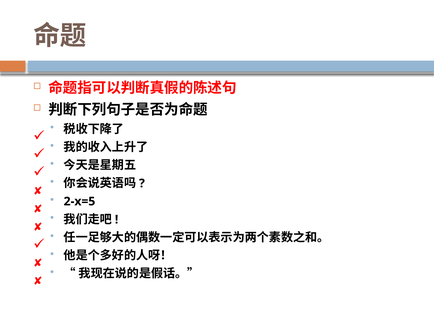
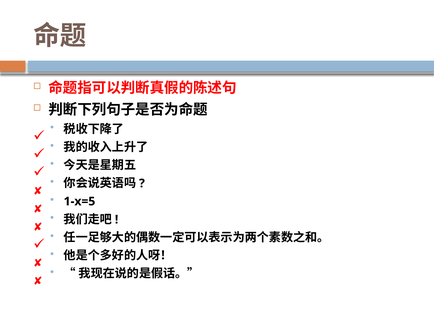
2-x=5: 2-x=5 -> 1-x=5
